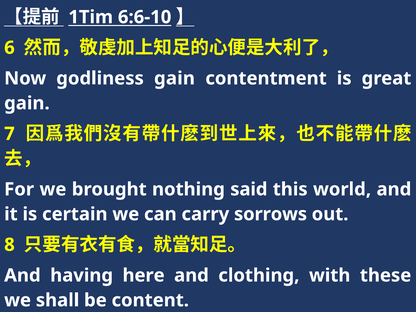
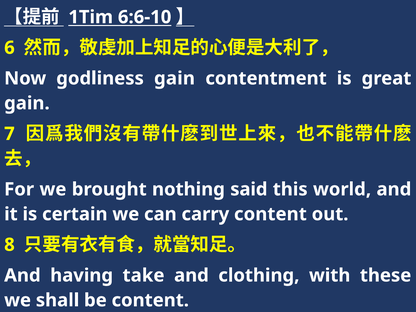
carry sorrows: sorrows -> content
here: here -> take
